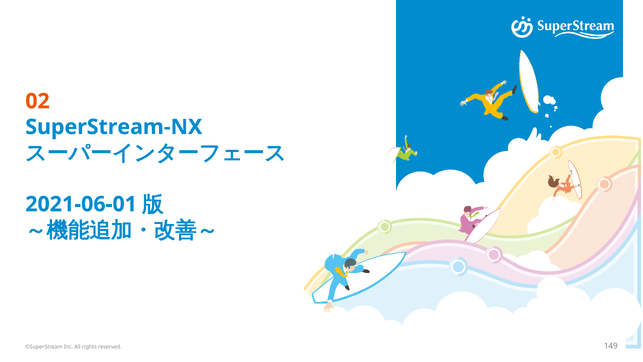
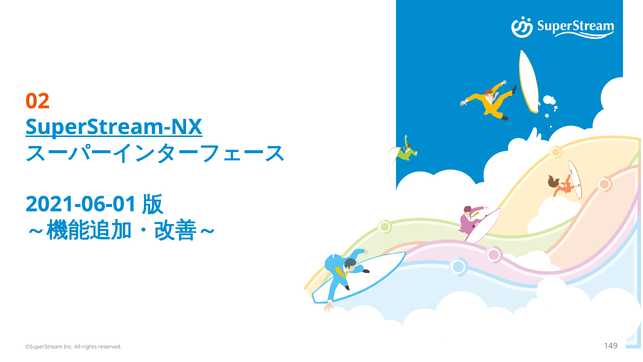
SuperStream-NX underline: none -> present
